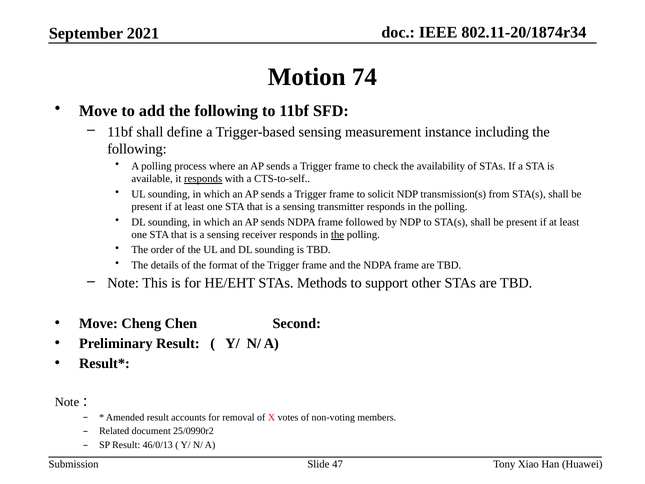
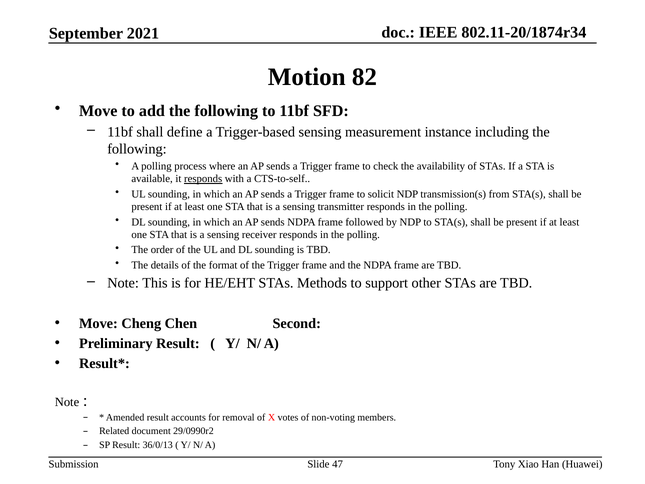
74: 74 -> 82
the at (338, 235) underline: present -> none
25/0990r2: 25/0990r2 -> 29/0990r2
46/0/13: 46/0/13 -> 36/0/13
